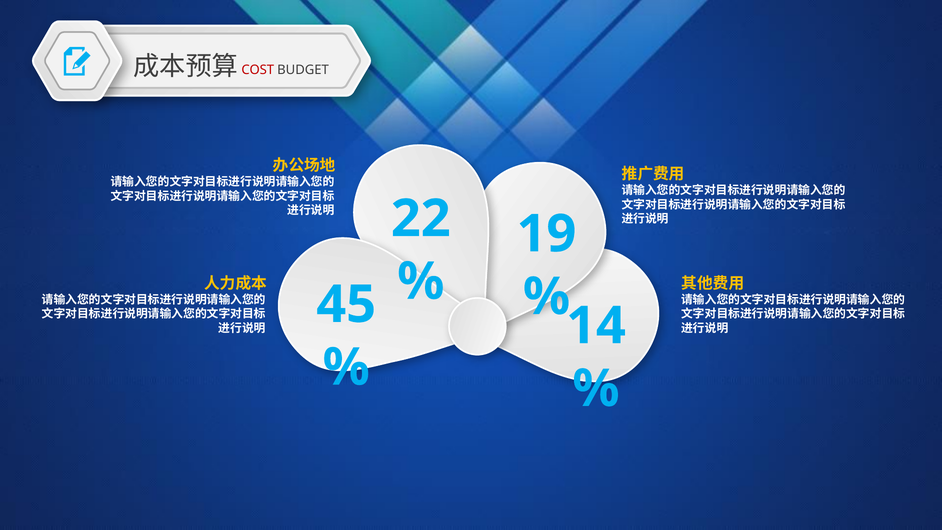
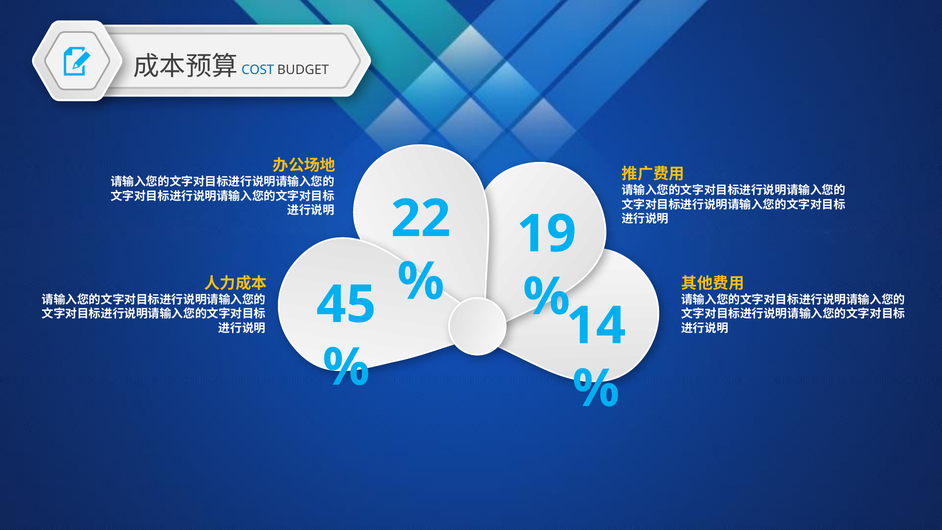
COST colour: red -> blue
